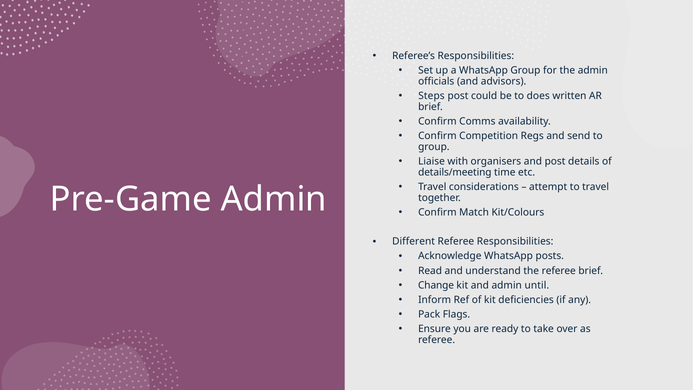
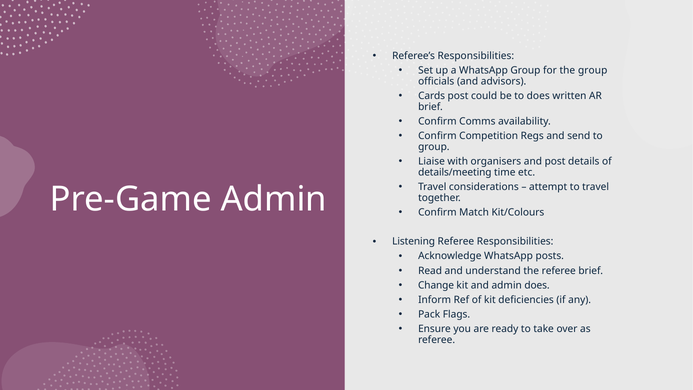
the admin: admin -> group
Steps: Steps -> Cards
Different: Different -> Listening
admin until: until -> does
